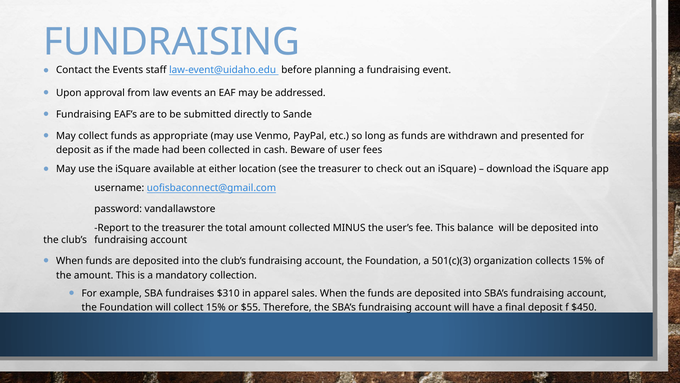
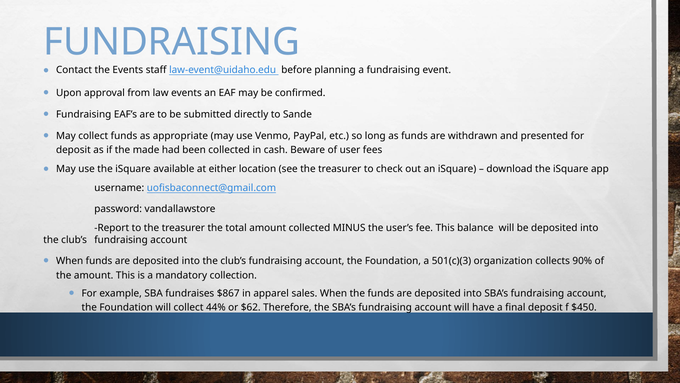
addressed: addressed -> confirmed
collects 15%: 15% -> 90%
$310: $310 -> $867
collect 15%: 15% -> 44%
$55: $55 -> $62
